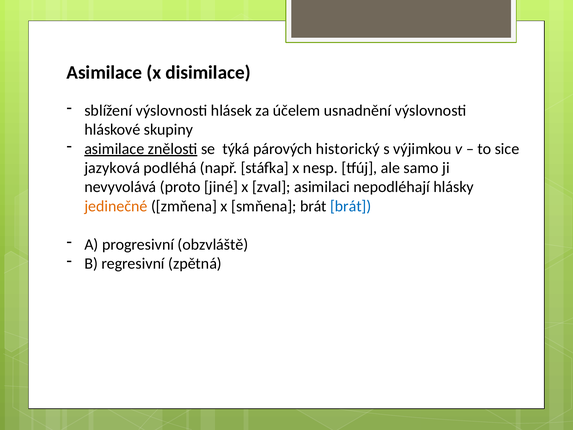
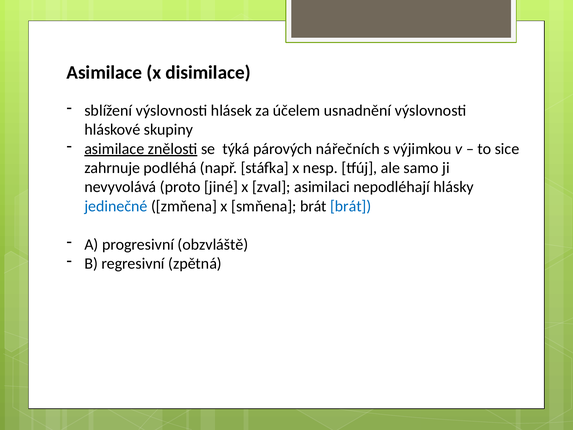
historický: historický -> nářečních
jazyková: jazyková -> zahrnuje
jedinečné colour: orange -> blue
